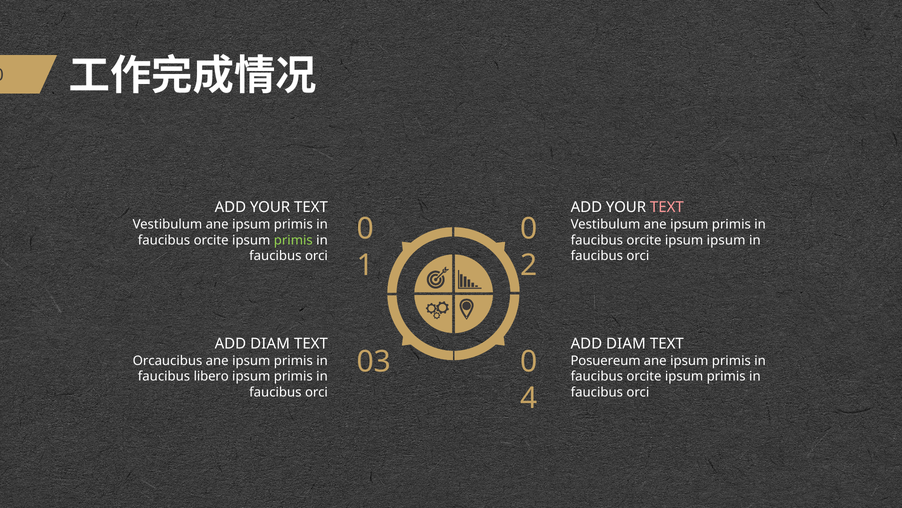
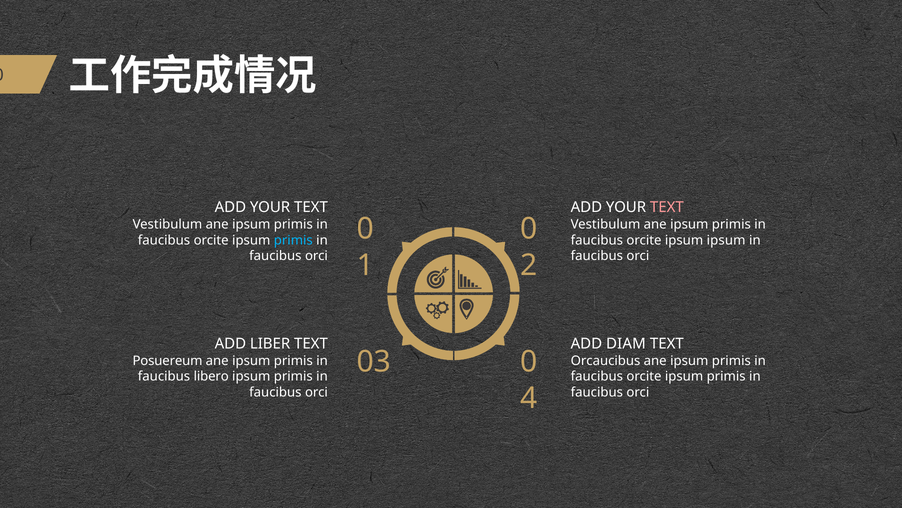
primis at (293, 240) colour: light green -> light blue
DIAM at (270, 343): DIAM -> LIBER
Posuereum: Posuereum -> Orcaucibus
Orcaucibus: Orcaucibus -> Posuereum
